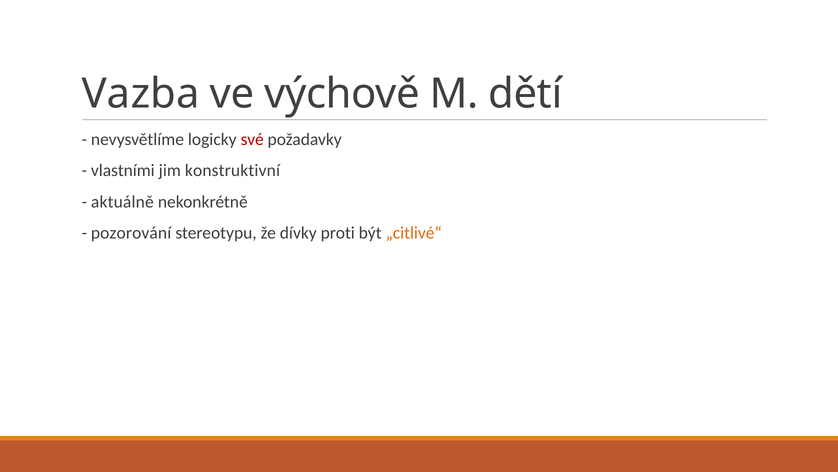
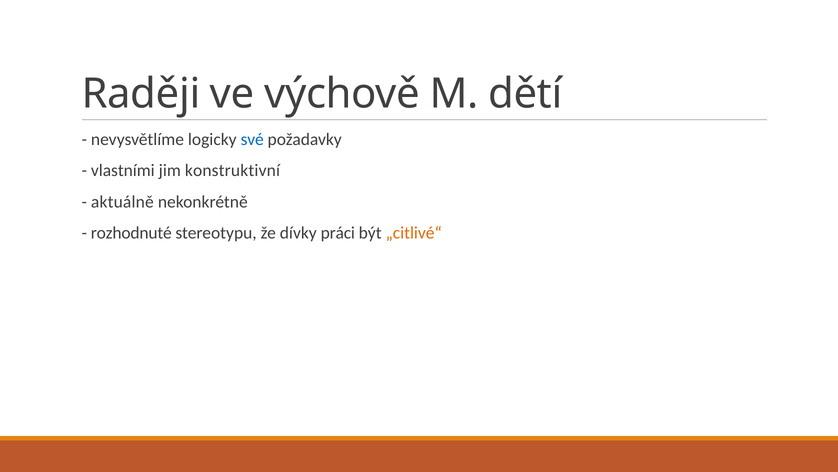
Vazba: Vazba -> Raději
své colour: red -> blue
pozorování: pozorování -> rozhodnuté
proti: proti -> práci
